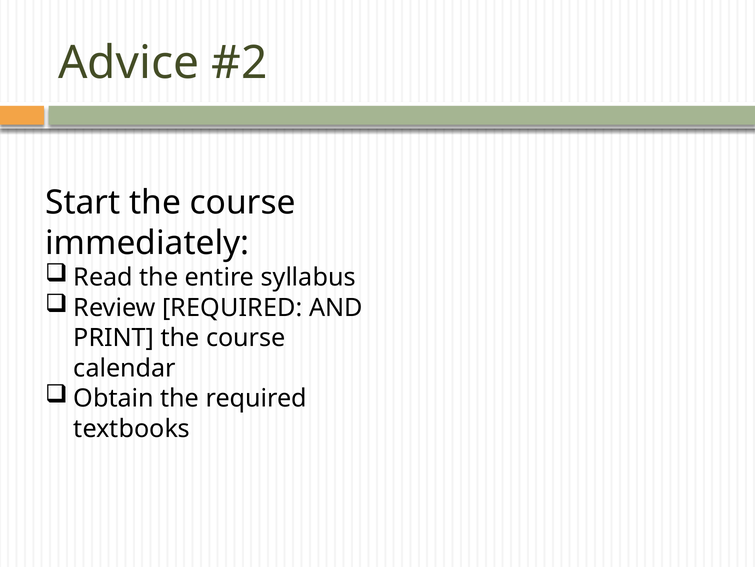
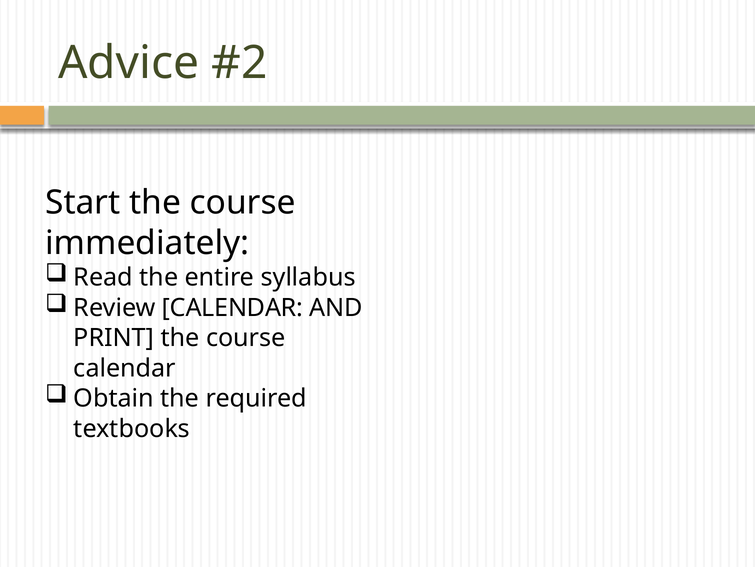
Review REQUIRED: REQUIRED -> CALENDAR
